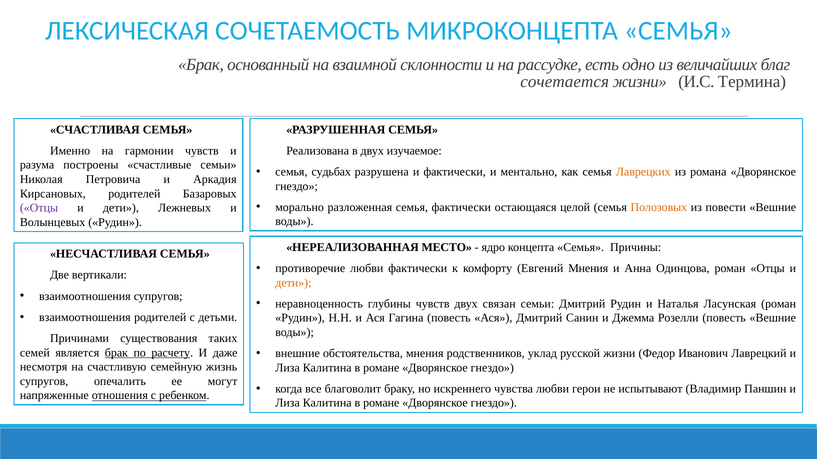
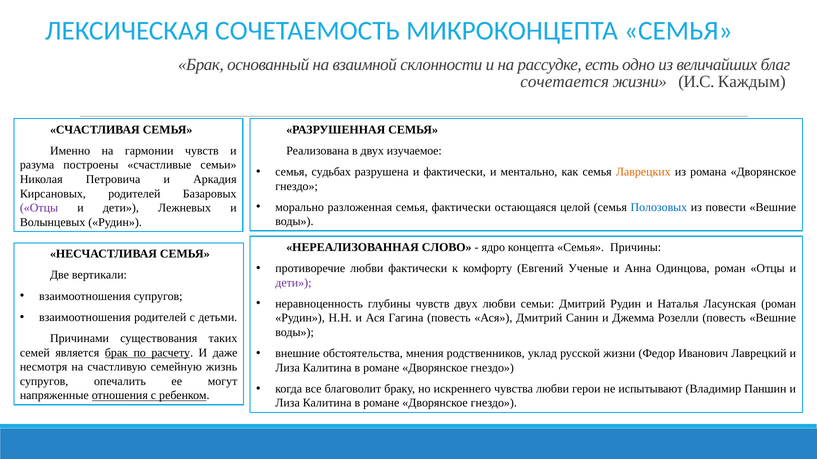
Термина: Термина -> Каждым
Полозовых colour: orange -> blue
МЕСТО: МЕСТО -> СЛОВО
Евгений Мнения: Мнения -> Ученые
дети at (293, 283) colour: orange -> purple
двух связан: связан -> любви
